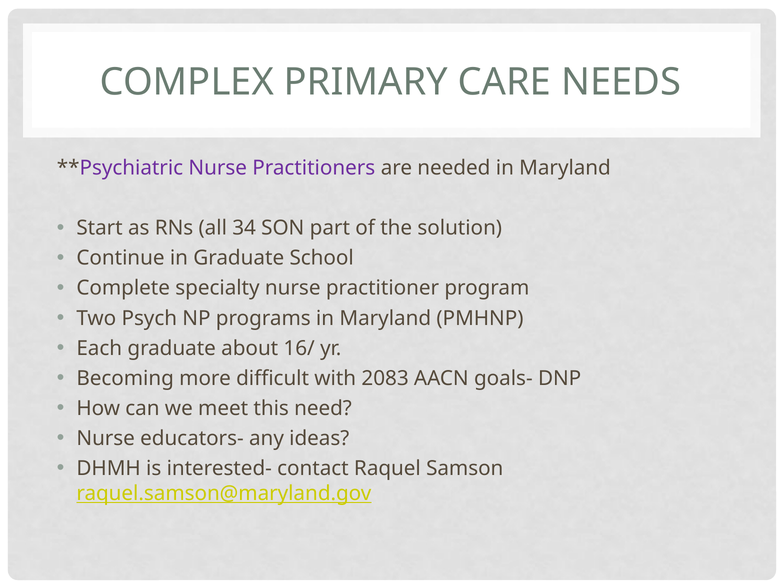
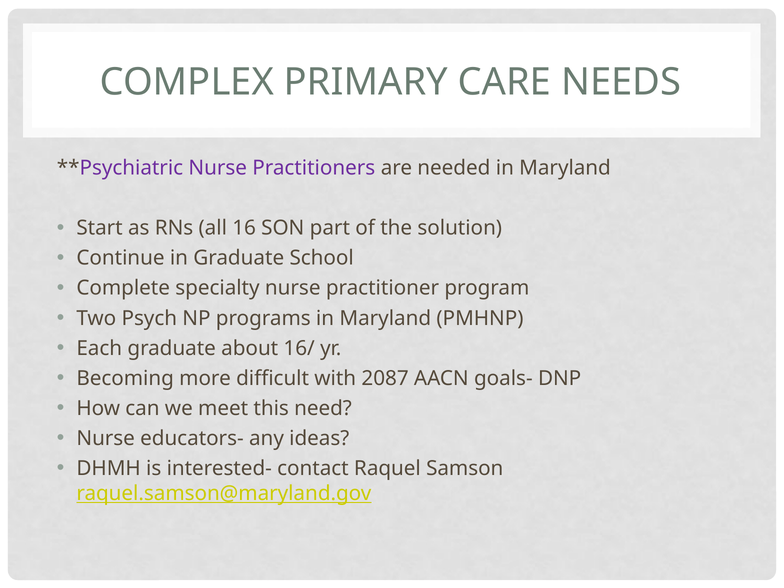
34: 34 -> 16
2083: 2083 -> 2087
